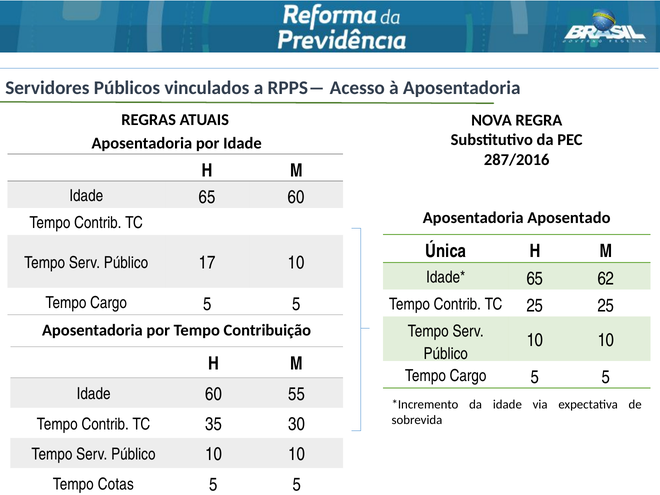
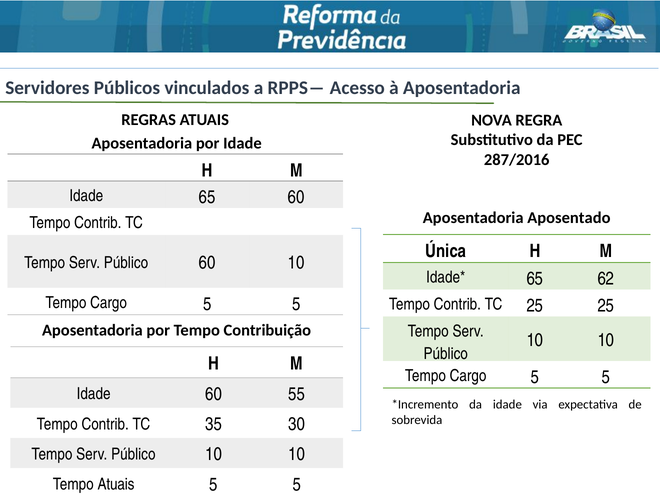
Público 17: 17 -> 60
Tempo Cotas: Cotas -> Atuais
